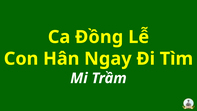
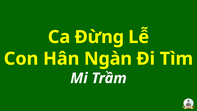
Đồng: Đồng -> Đừng
Ngay: Ngay -> Ngàn
